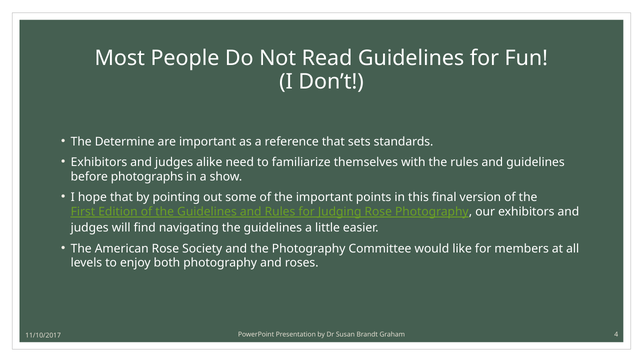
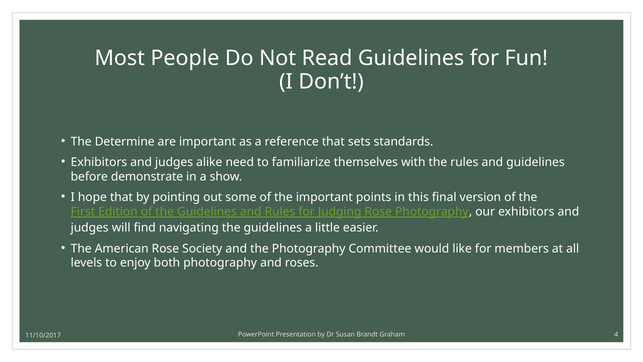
photographs: photographs -> demonstrate
